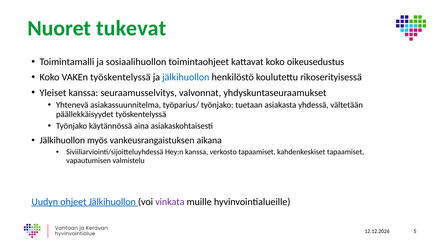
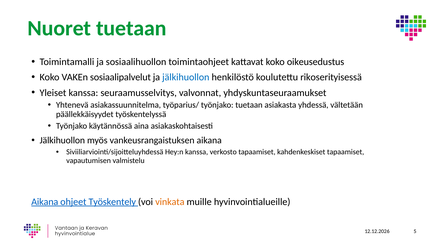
Nuoret tukevat: tukevat -> tuetaan
VAKEn työskentelyssä: työskentelyssä -> sosiaalipalvelut
Uudyn at (45, 202): Uudyn -> Aikana
ohjeet Jälkihuollon: Jälkihuollon -> Työskentely
vinkata colour: purple -> orange
